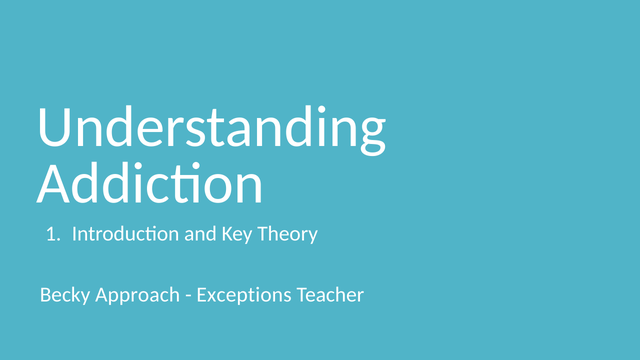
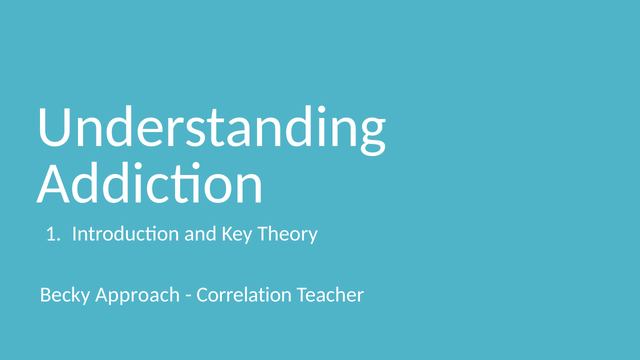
Exceptions: Exceptions -> Correlation
